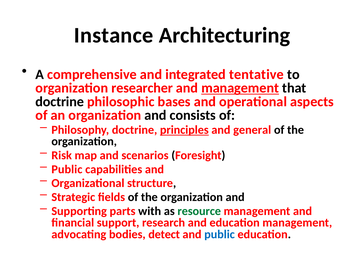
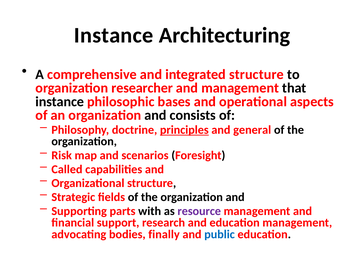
integrated tentative: tentative -> structure
management at (240, 88) underline: present -> none
doctrine at (60, 102): doctrine -> instance
Public at (67, 169): Public -> Called
resource colour: green -> purple
detect: detect -> finally
